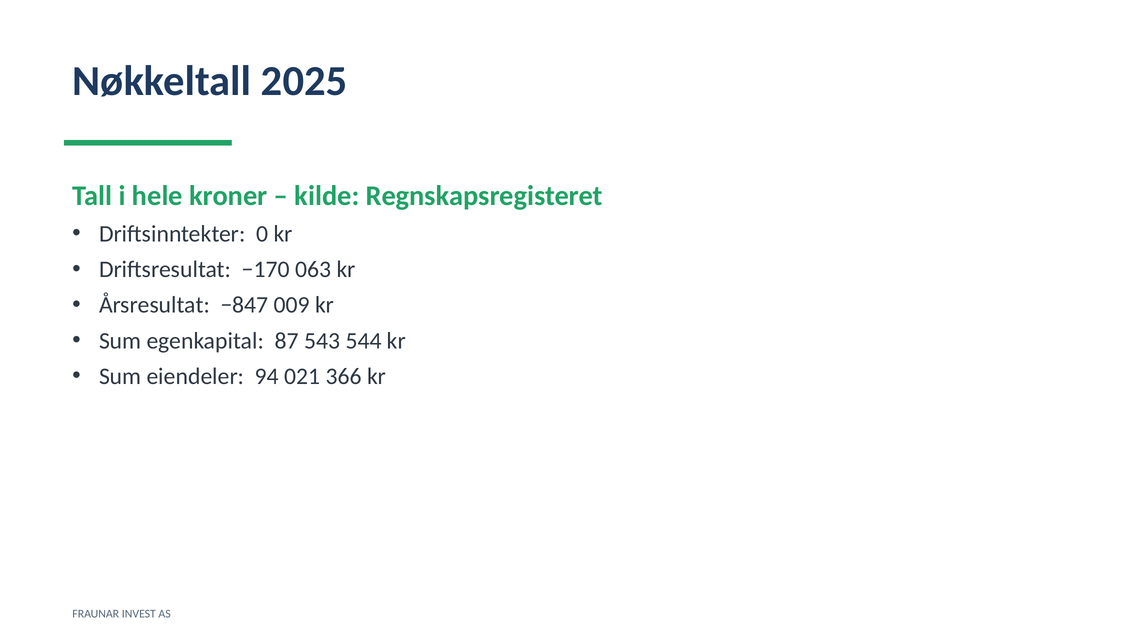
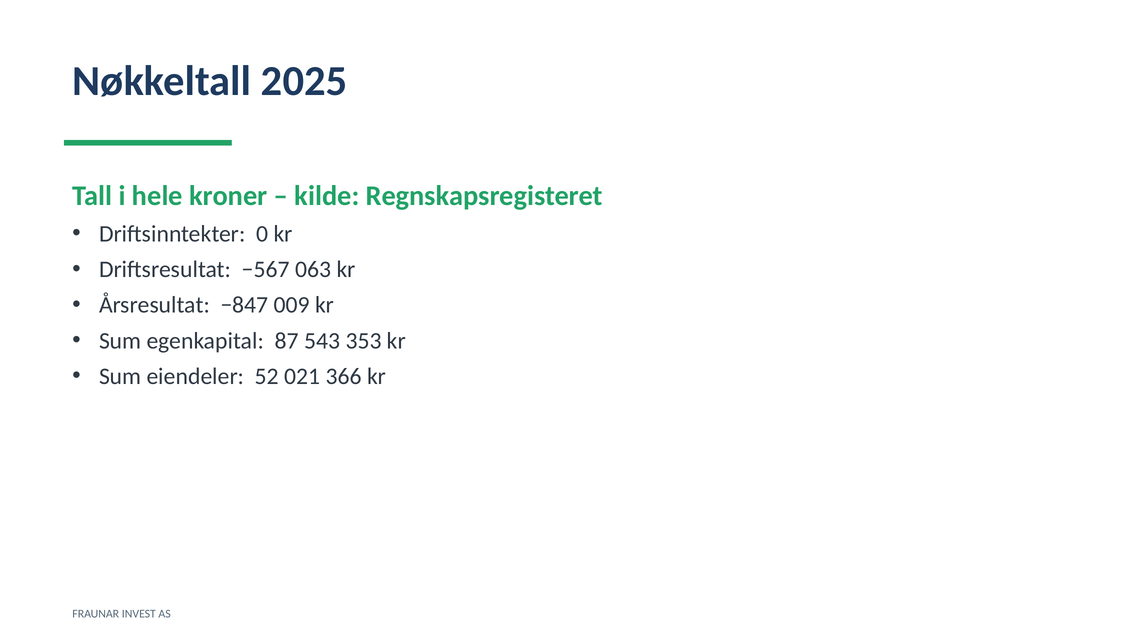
−170: −170 -> −567
544: 544 -> 353
94: 94 -> 52
